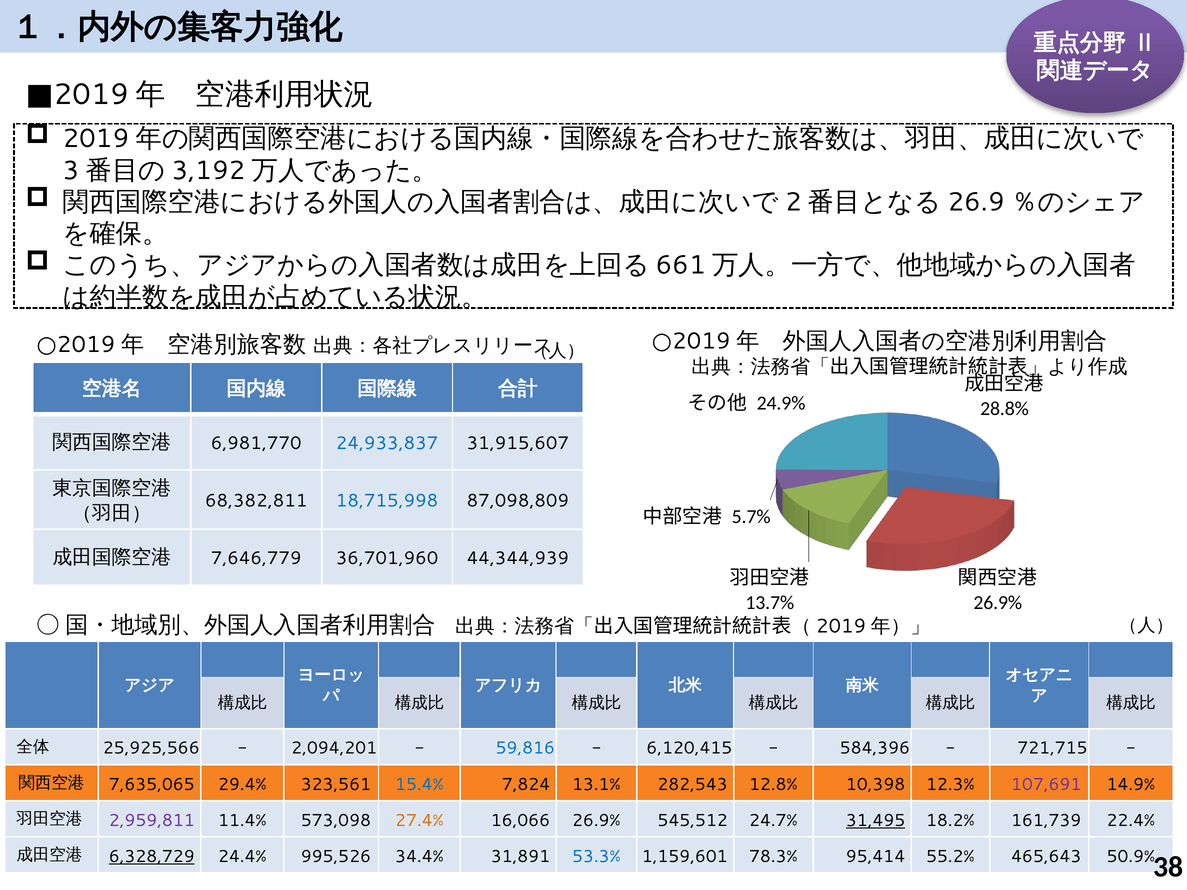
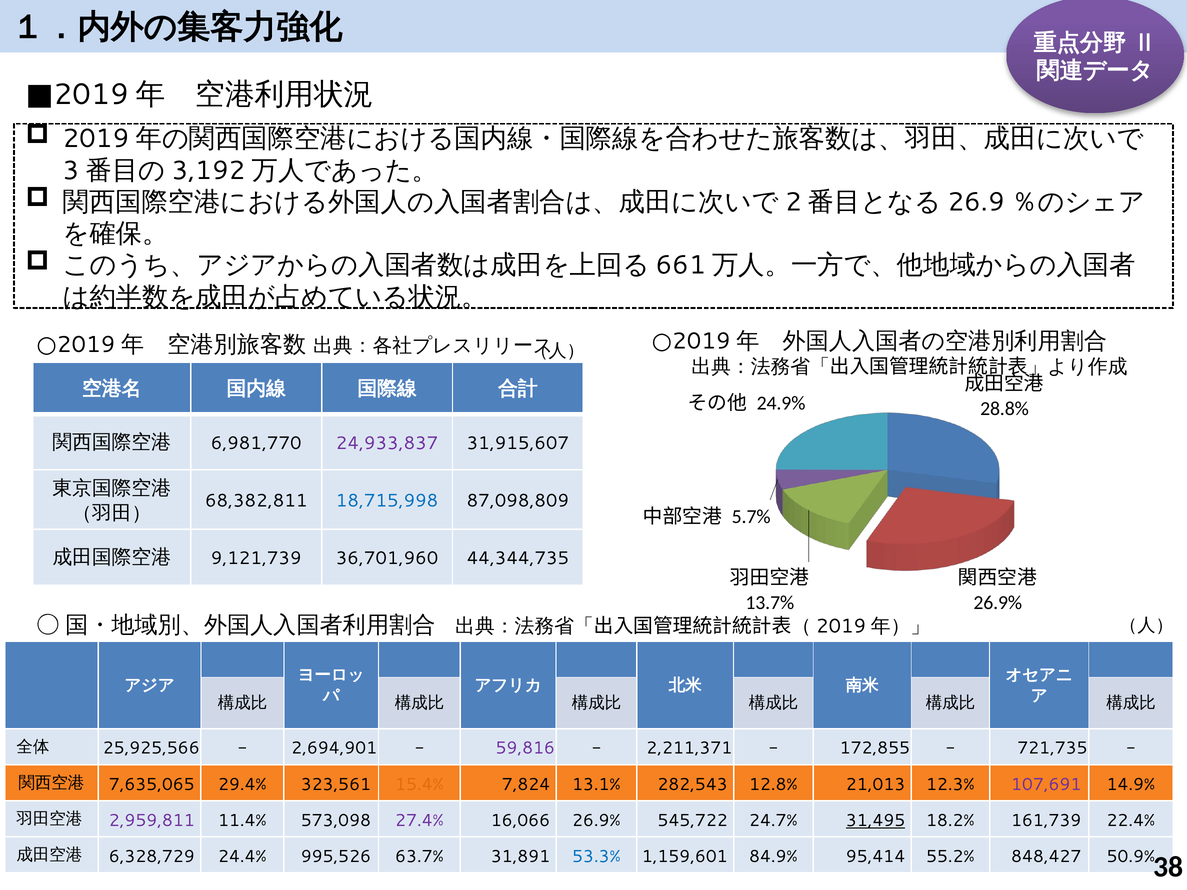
24,933,837 colour: blue -> purple
7,646,779: 7,646,779 -> 9,121,739
44,344,939: 44,344,939 -> 44,344,735
2,094,201: 2,094,201 -> 2,694,901
59,816 colour: blue -> purple
6,120,415: 6,120,415 -> 2,211,371
584,396: 584,396 -> 172,855
721,715: 721,715 -> 721,735
15.4% colour: blue -> orange
10,398: 10,398 -> 21,013
27.4% colour: orange -> purple
545,512: 545,512 -> 545,722
6,328,729 underline: present -> none
34.4%: 34.4% -> 63.7%
78.3%: 78.3% -> 84.9%
465,643: 465,643 -> 848,427
